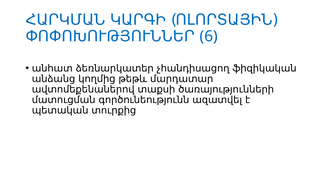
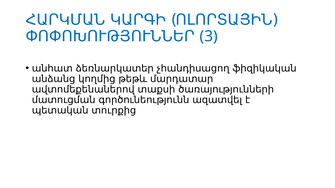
6: 6 -> 3
